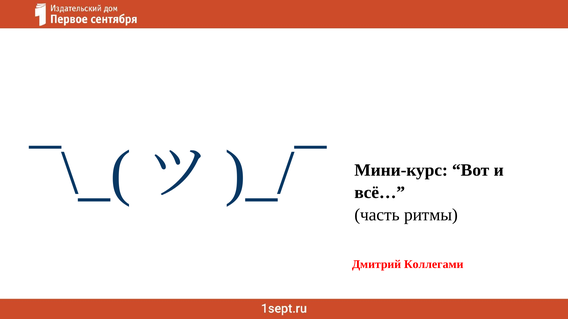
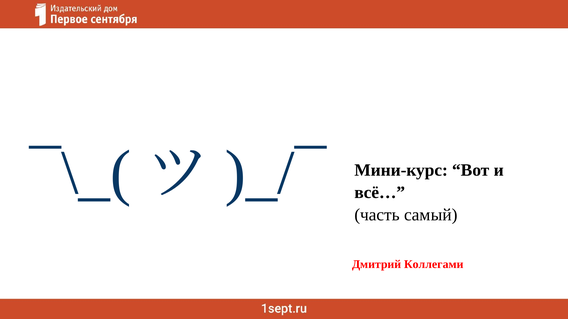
ритмы: ритмы -> самый
